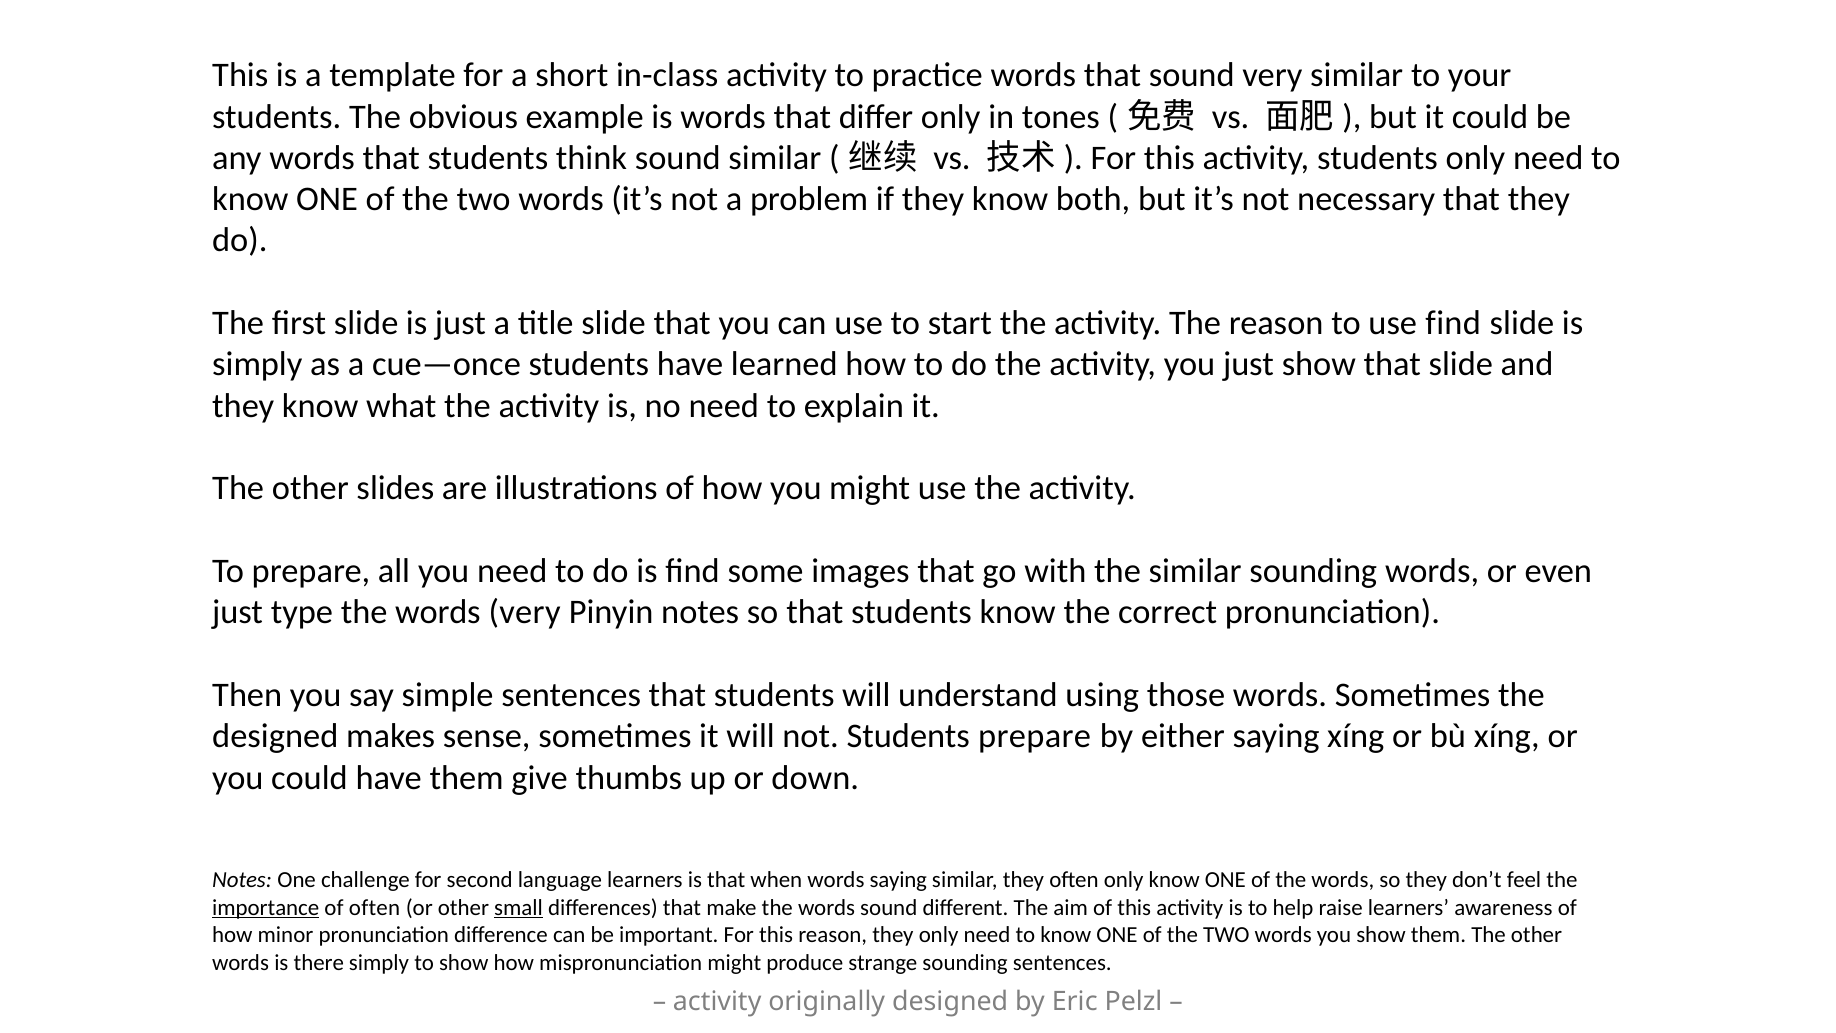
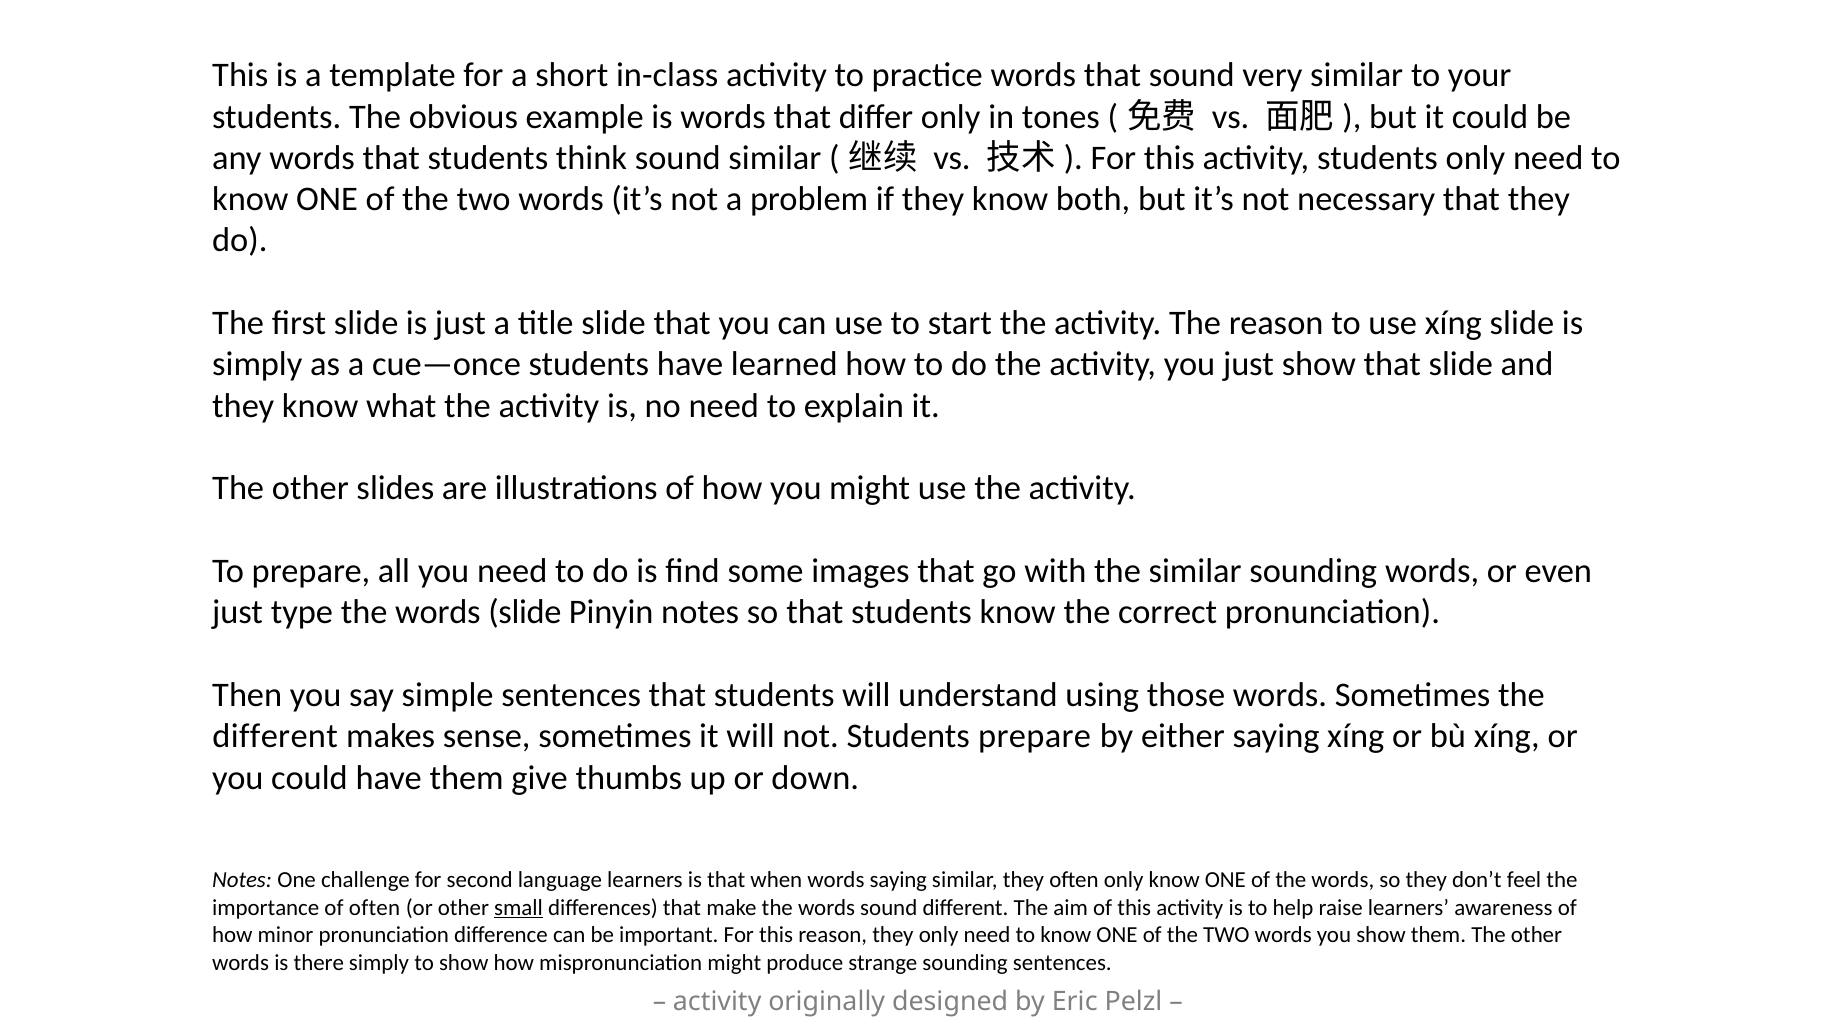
use find: find -> xíng
words very: very -> slide
designed at (275, 736): designed -> different
importance underline: present -> none
